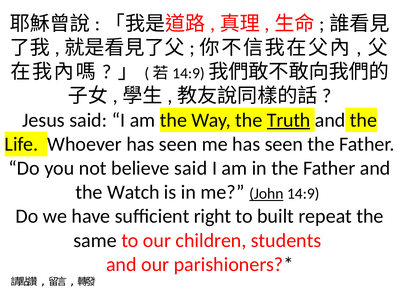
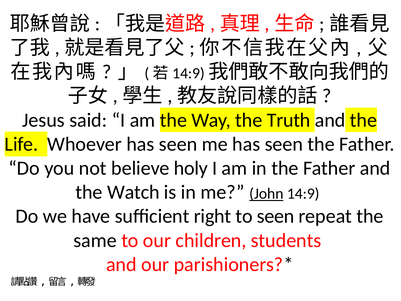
Truth underline: present -> none
believe said: said -> holy
to built: built -> seen
